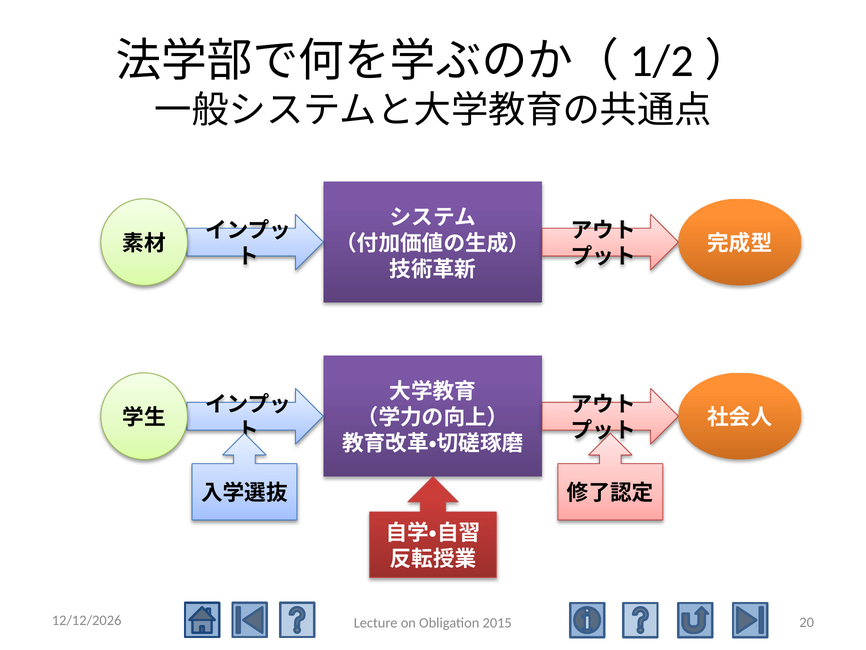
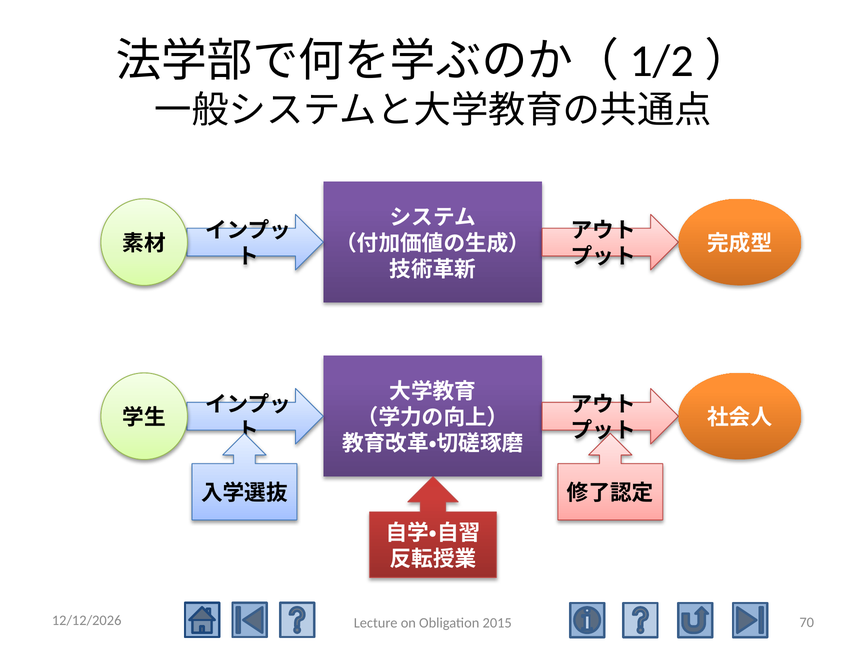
20: 20 -> 70
